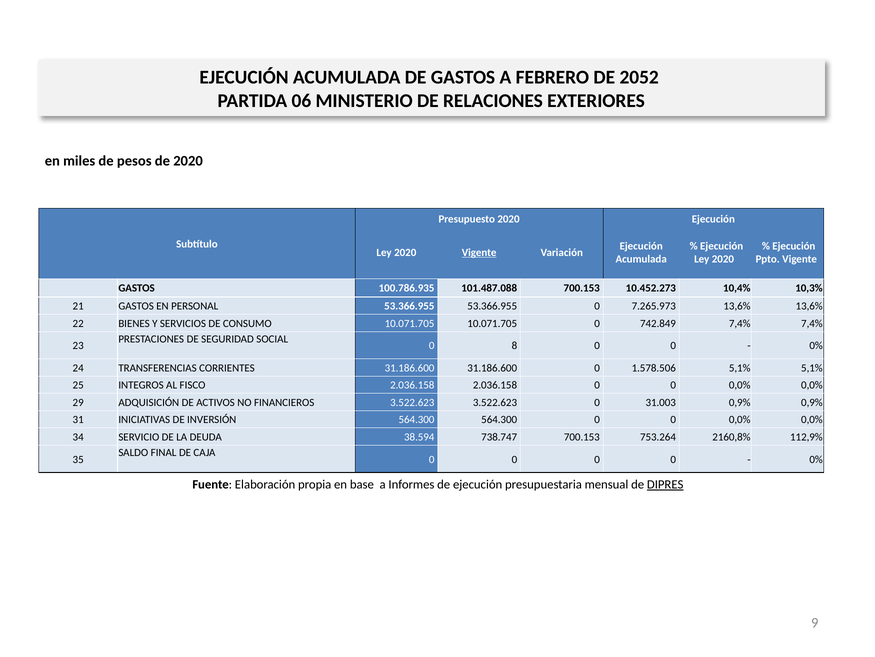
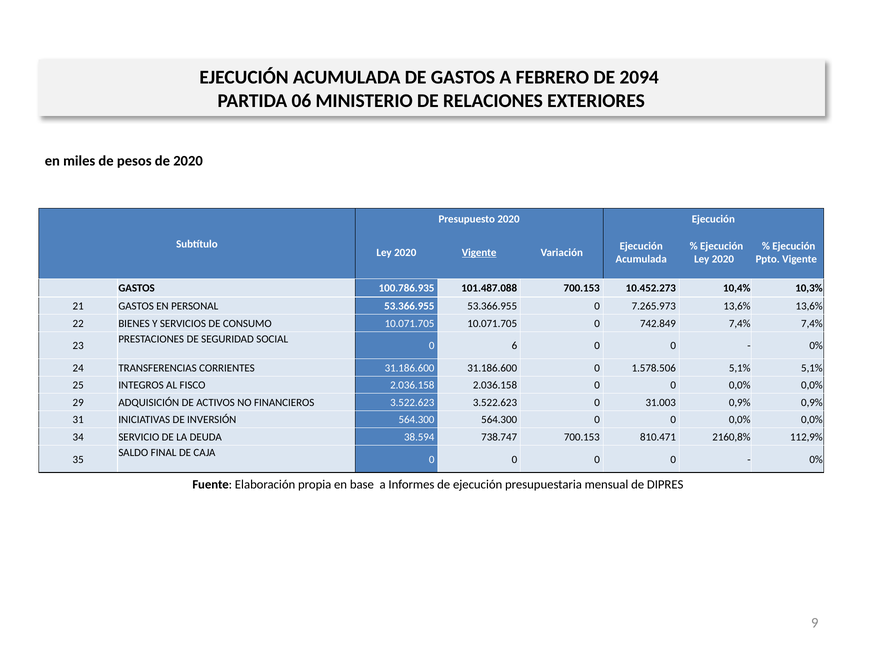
2052: 2052 -> 2094
8: 8 -> 6
753.264: 753.264 -> 810.471
DIPRES underline: present -> none
